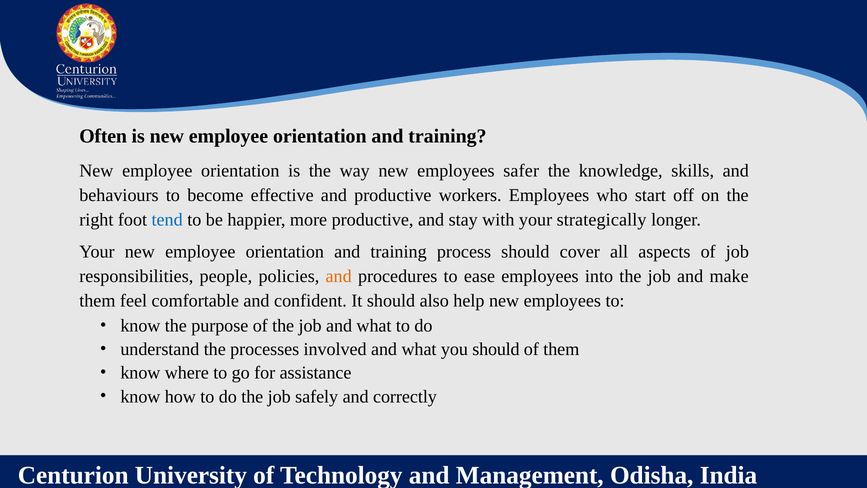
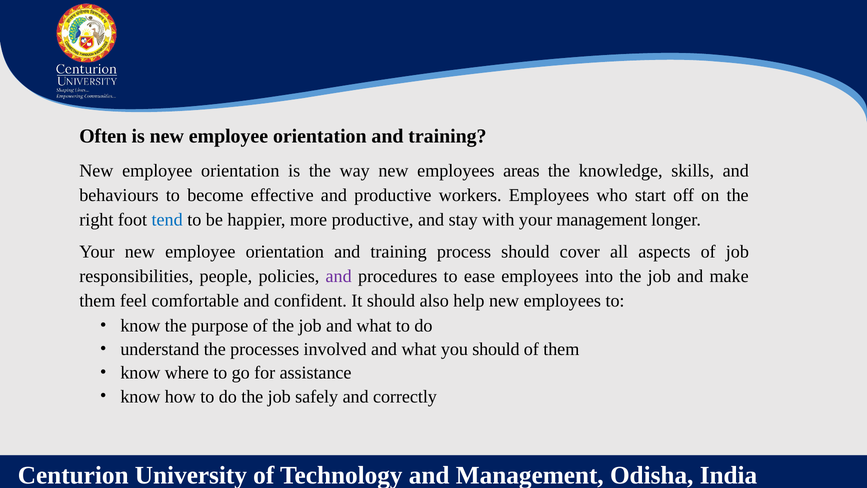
safer: safer -> areas
your strategically: strategically -> management
and at (339, 276) colour: orange -> purple
